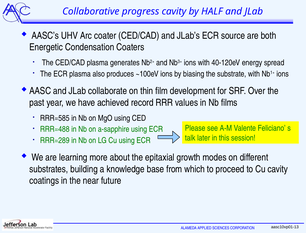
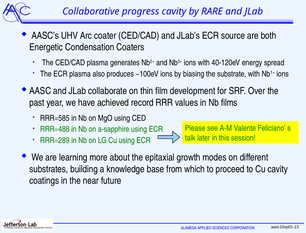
HALF: HALF -> RARE
